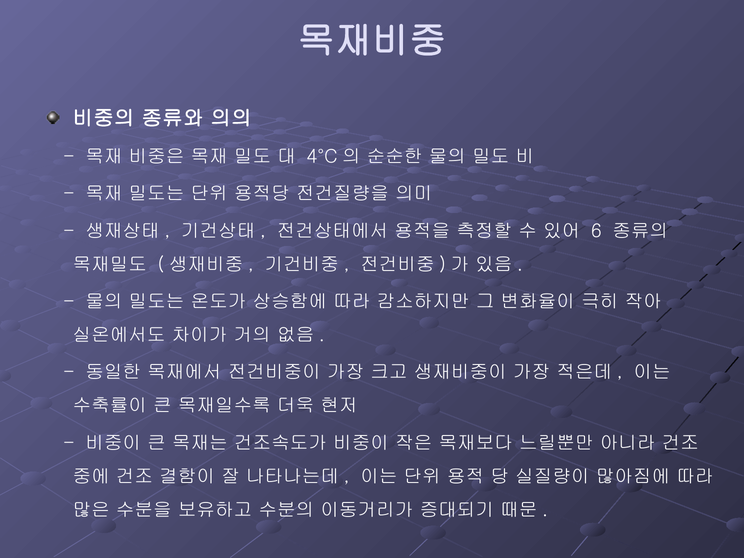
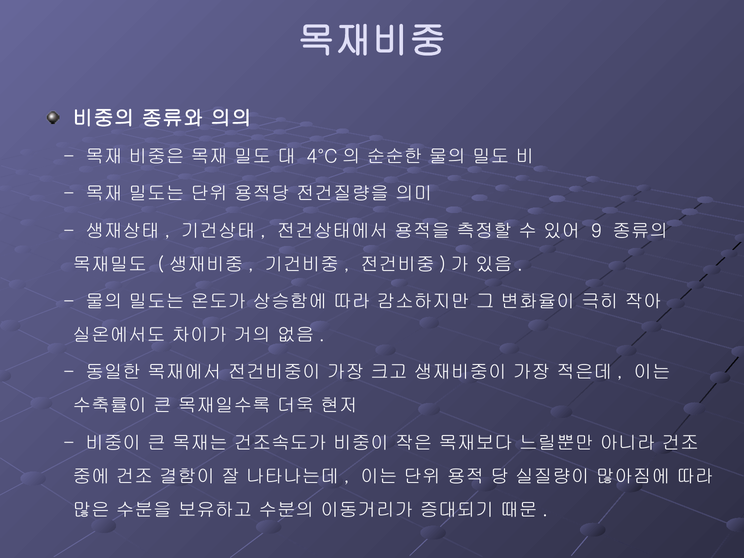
6: 6 -> 9
